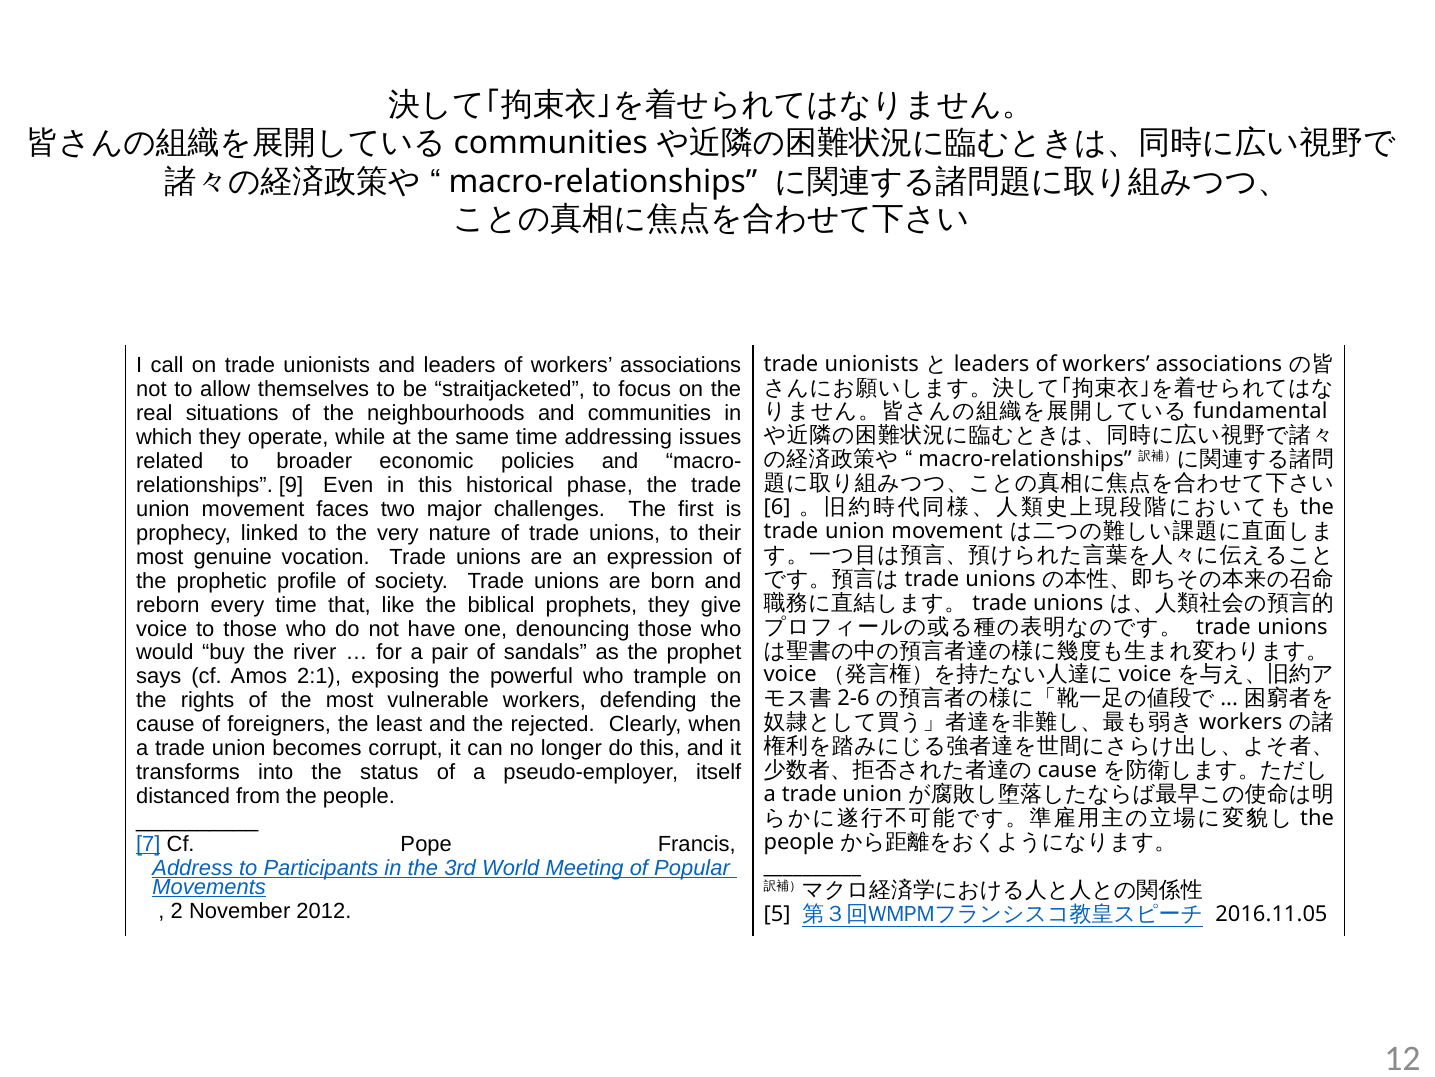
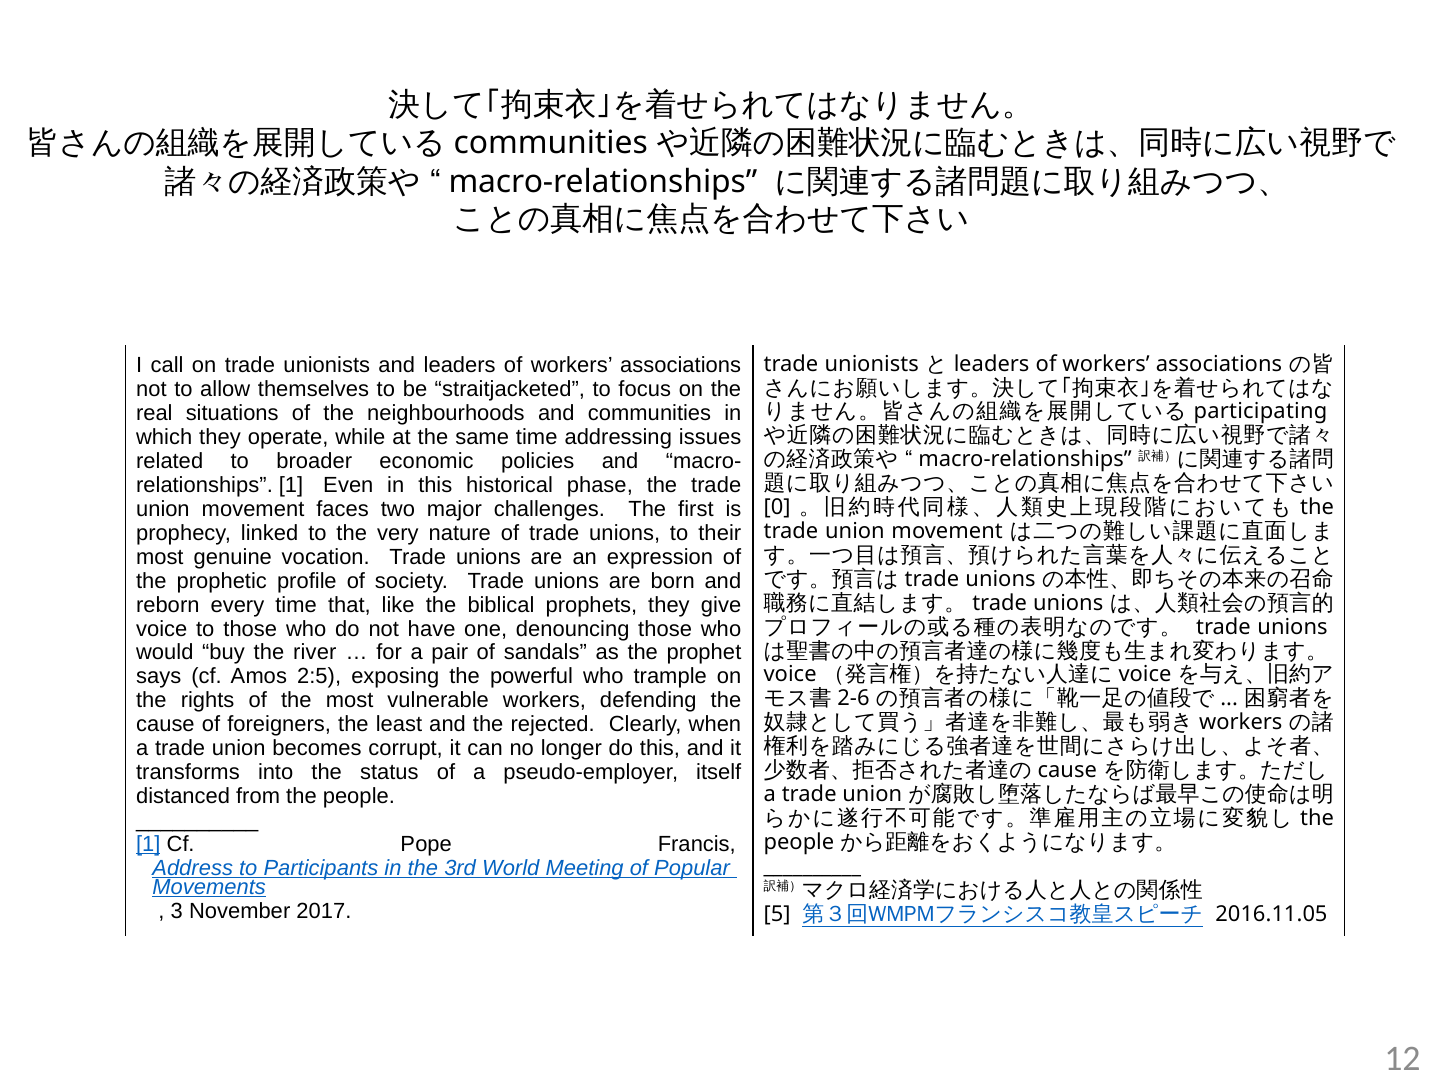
fundamental: fundamental -> participating
9 at (291, 485): 9 -> 1
6: 6 -> 0
2:1: 2:1 -> 2:5
7 at (148, 843): 7 -> 1
2: 2 -> 3
2012: 2012 -> 2017
